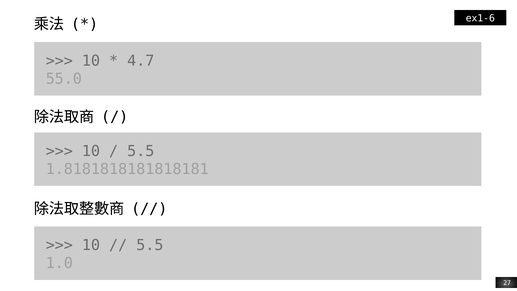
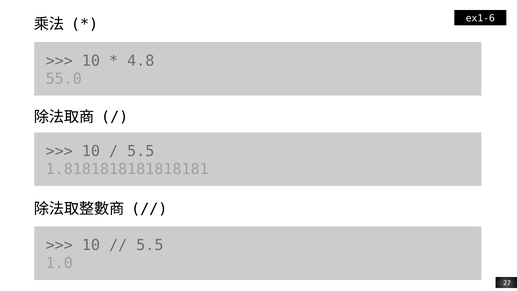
4.7: 4.7 -> 4.8
